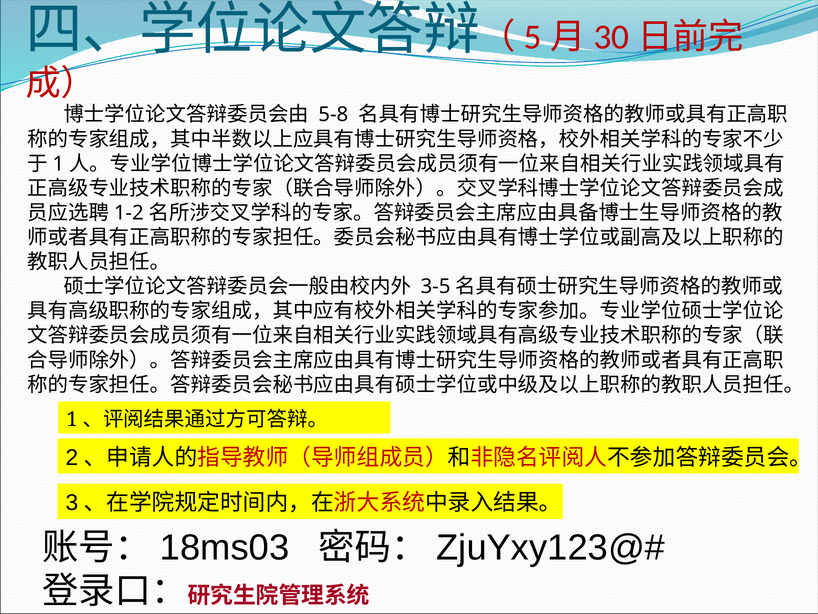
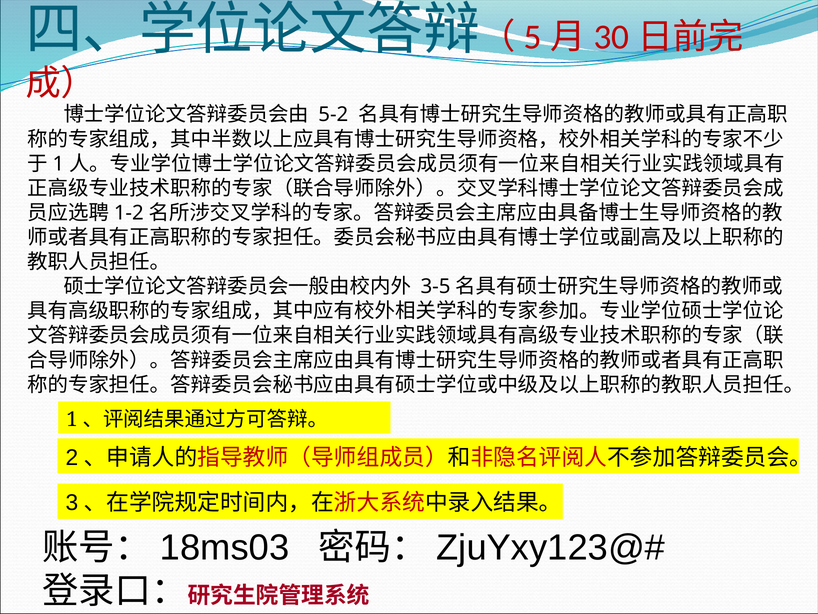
5-8: 5-8 -> 5-2
